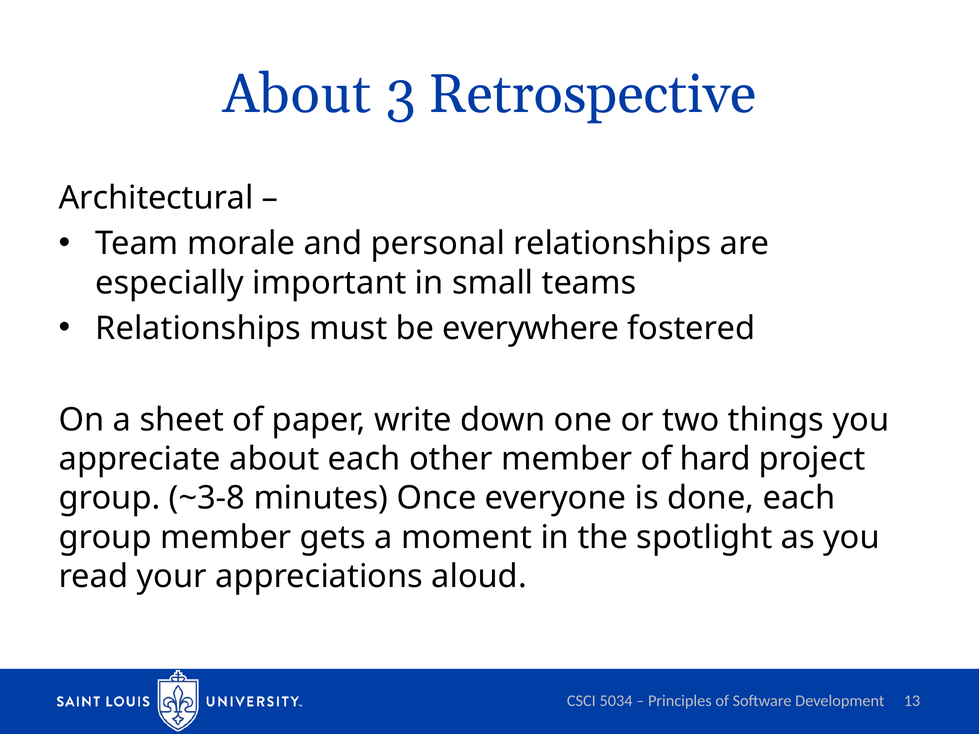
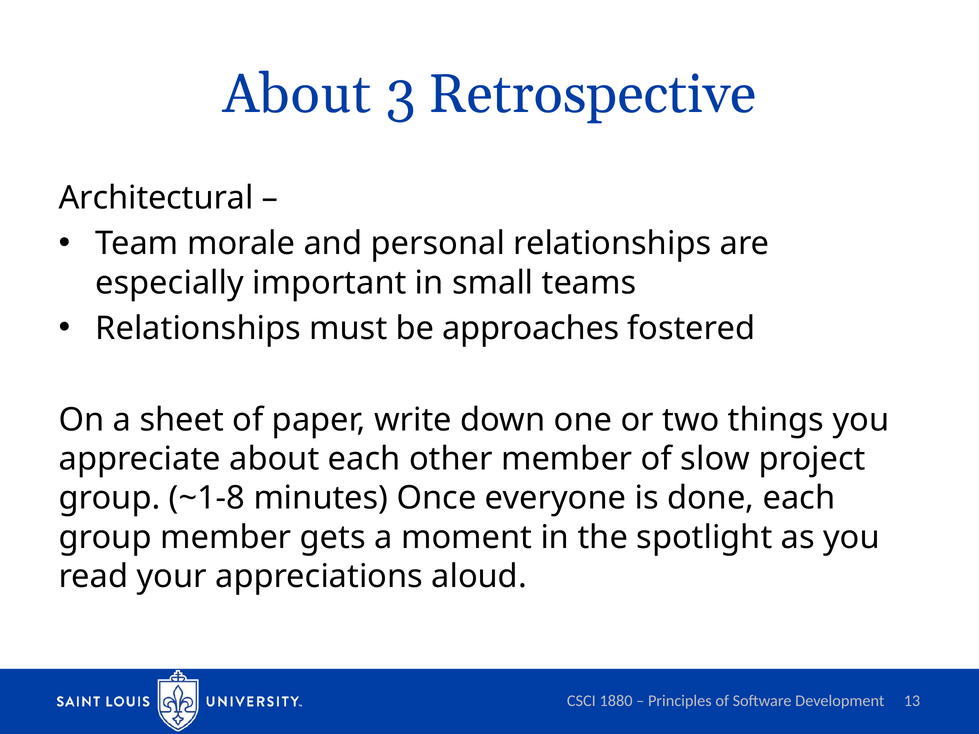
everywhere: everywhere -> approaches
hard: hard -> slow
~3-8: ~3-8 -> ~1-8
5034: 5034 -> 1880
